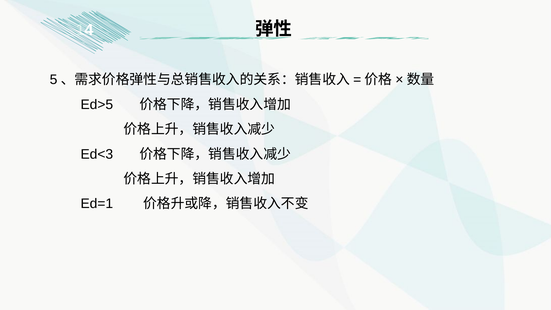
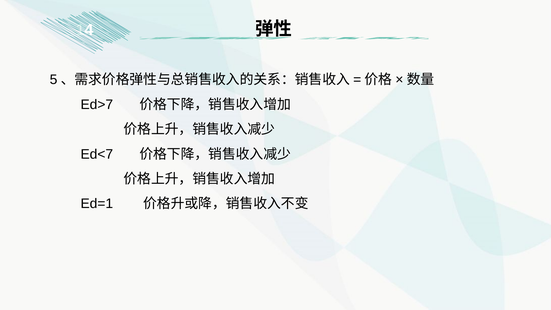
Ed>5: Ed>5 -> Ed>7
Ed<3: Ed<3 -> Ed<7
